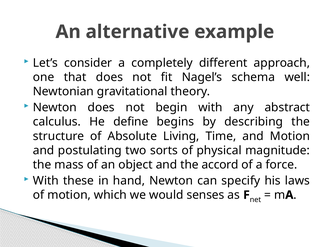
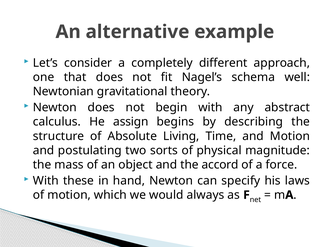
define: define -> assign
senses: senses -> always
